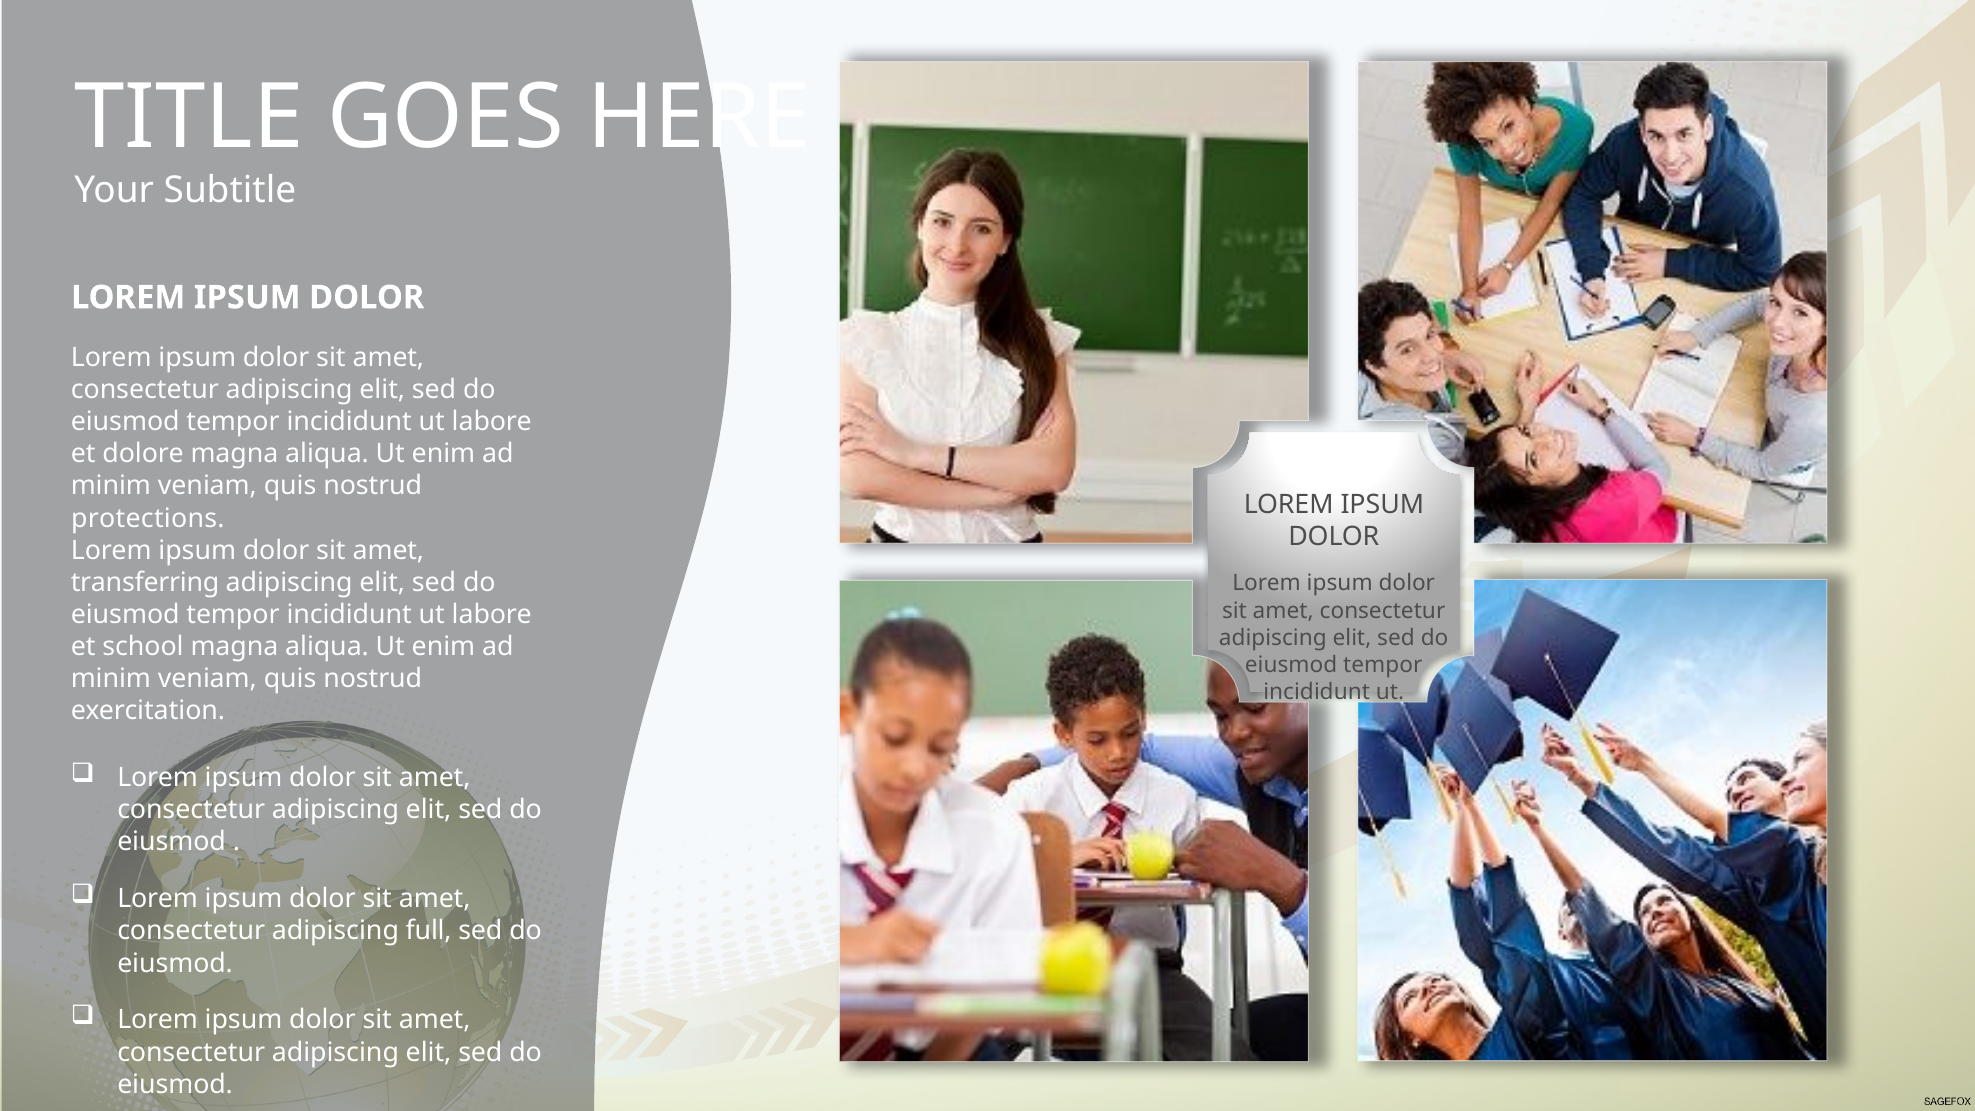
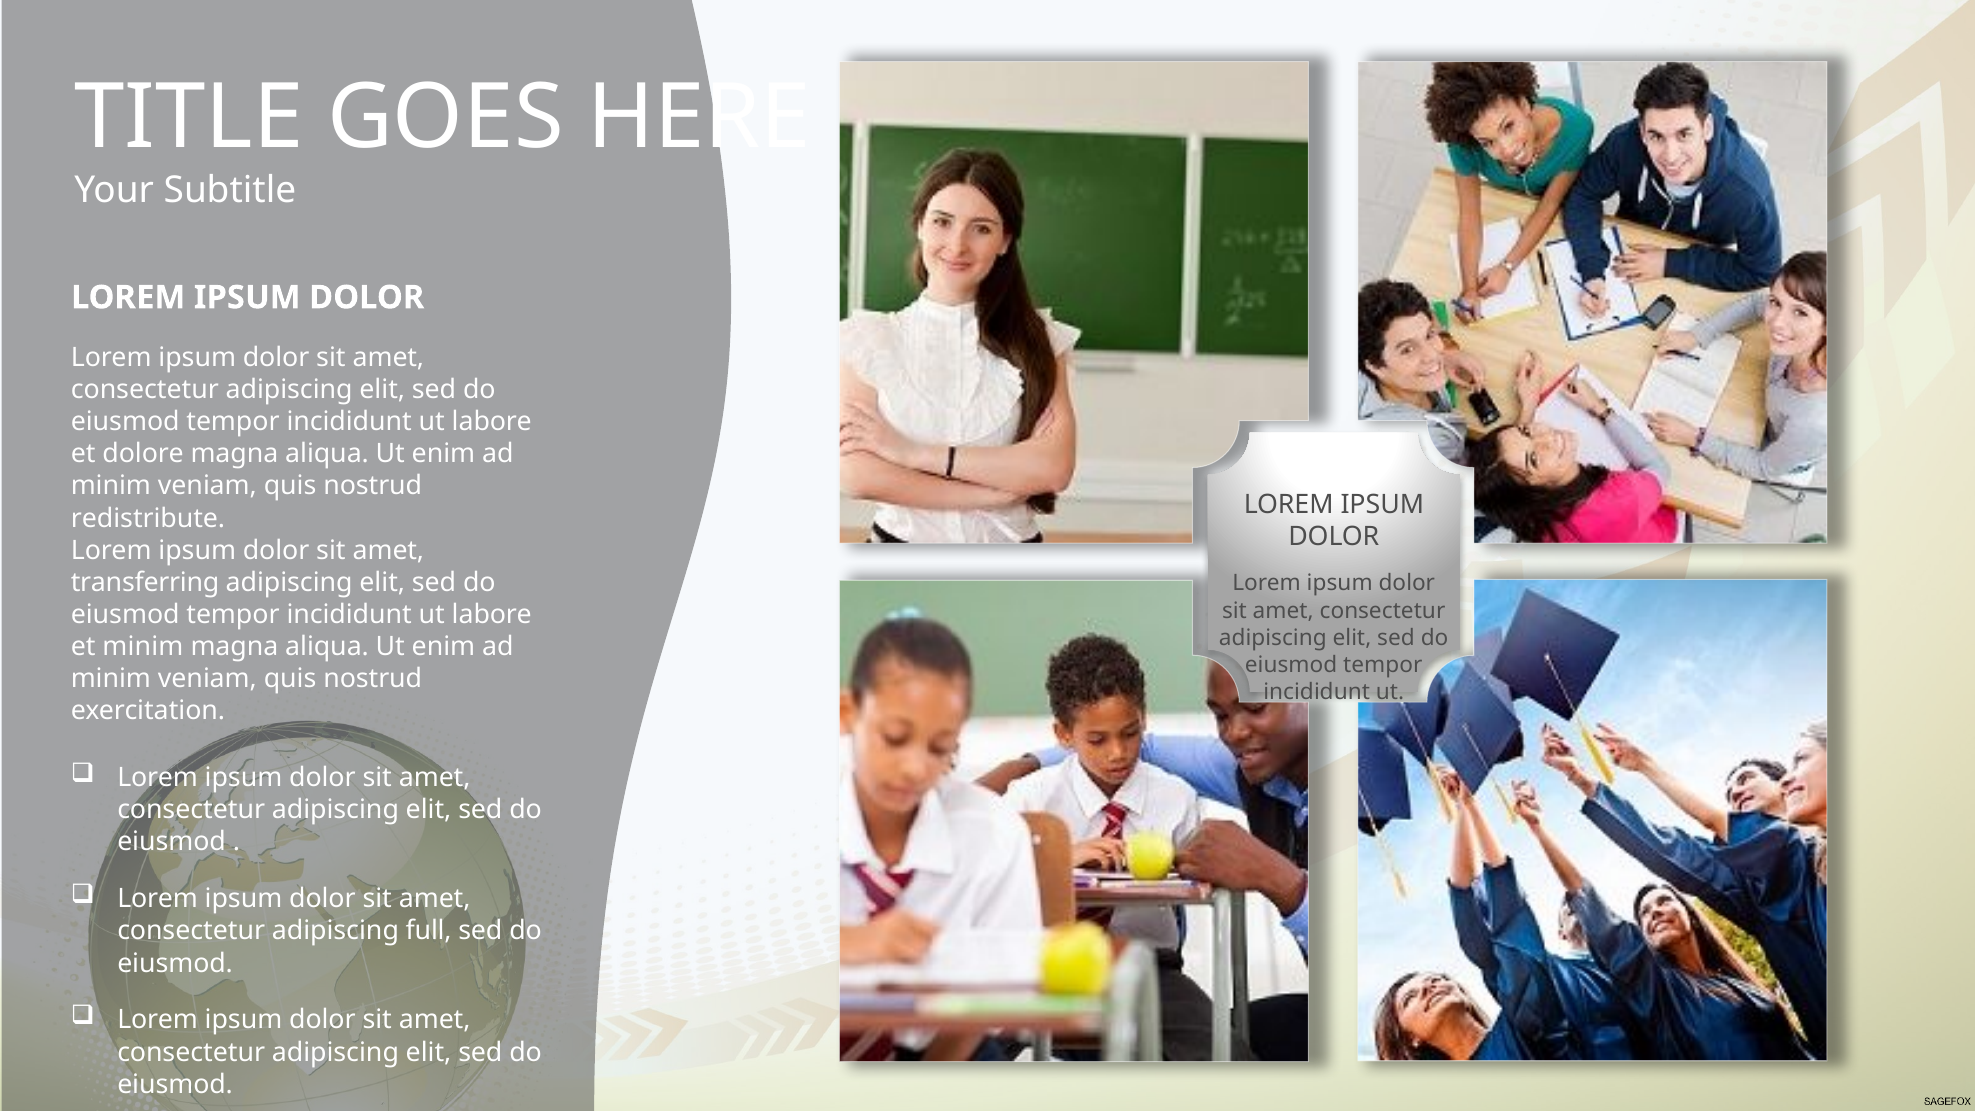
protections: protections -> redistribute
et school: school -> minim
